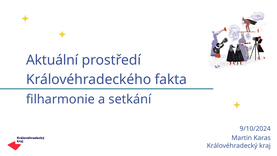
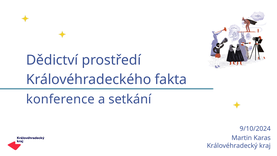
Aktuální: Aktuální -> Dědictví
filharmonie: filharmonie -> konference
